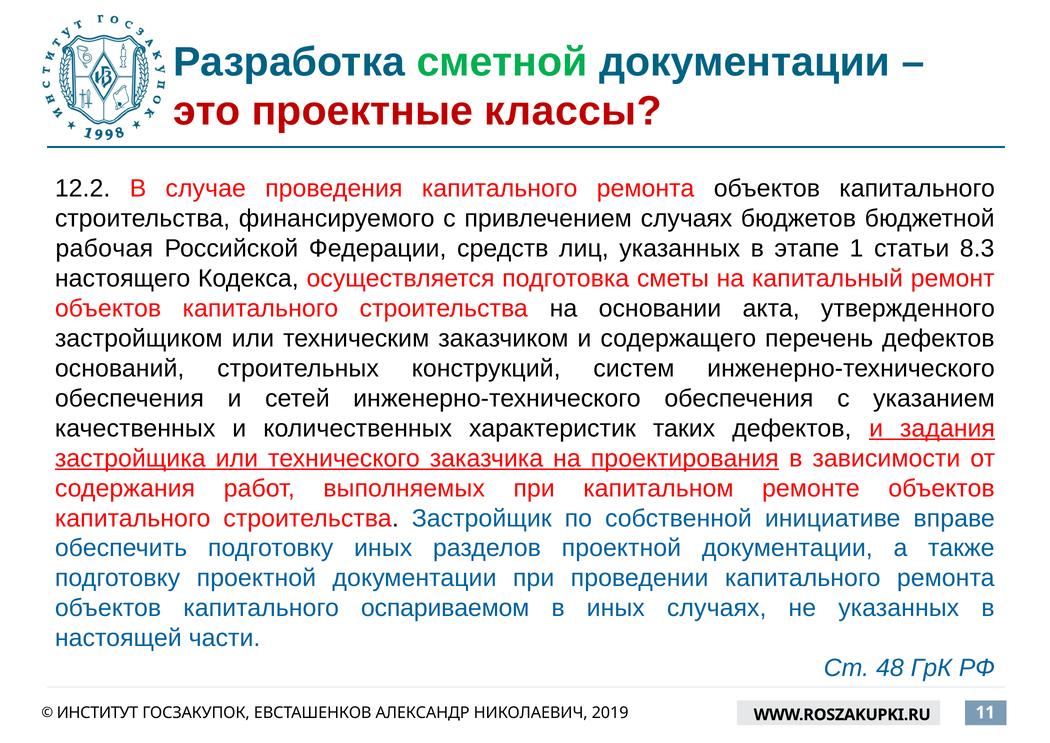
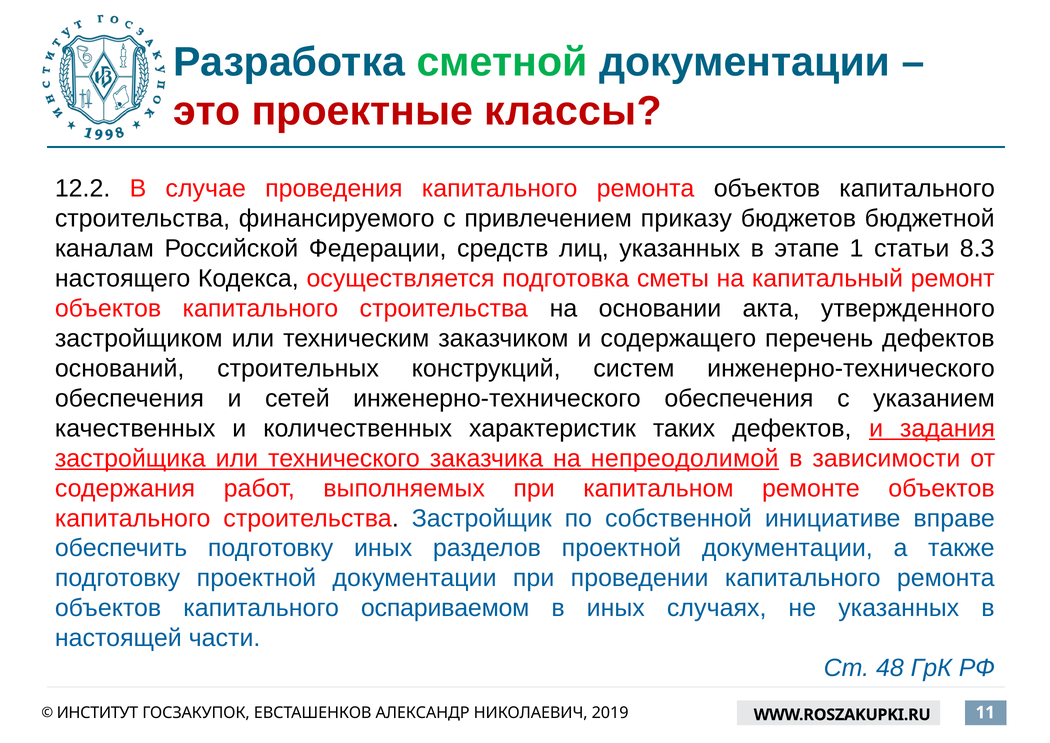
привлечением случаях: случаях -> приказу
рабочая: рабочая -> каналам
проектирования: проектирования -> непреодолимой
